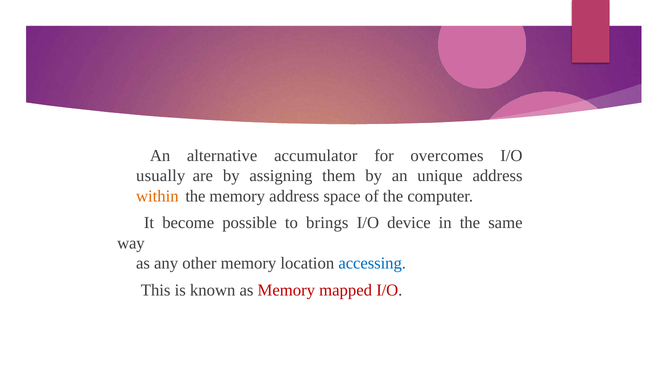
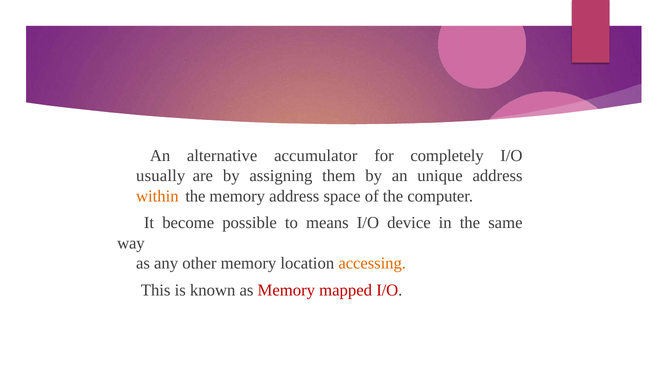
overcomes: overcomes -> completely
brings: brings -> means
accessing colour: blue -> orange
